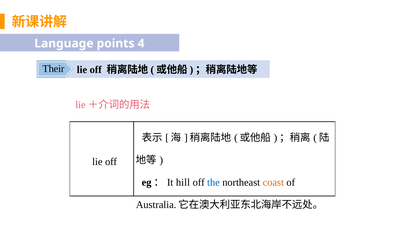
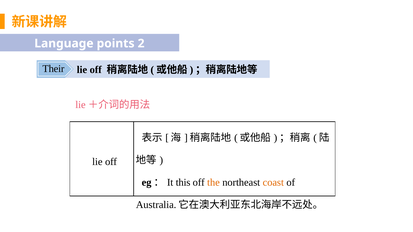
4: 4 -> 2
hill: hill -> this
the colour: blue -> orange
